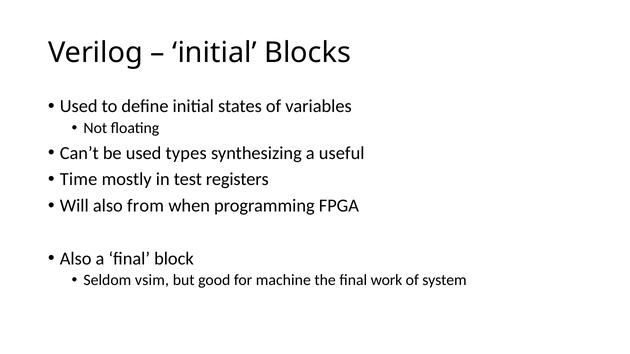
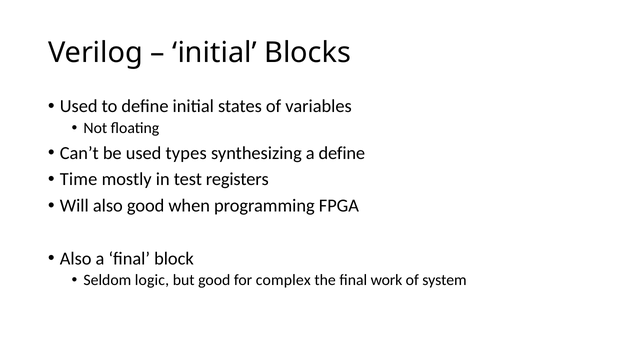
a useful: useful -> define
also from: from -> good
vsim: vsim -> logic
machine: machine -> complex
